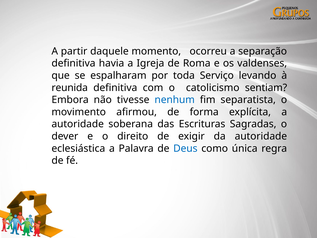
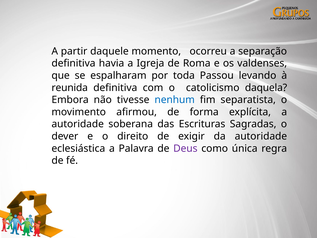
Serviço: Serviço -> Passou
sentiam: sentiam -> daquela
Deus colour: blue -> purple
